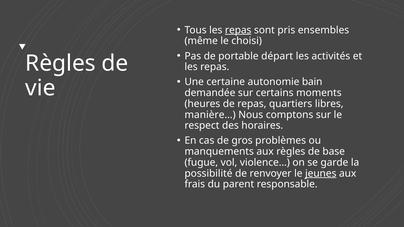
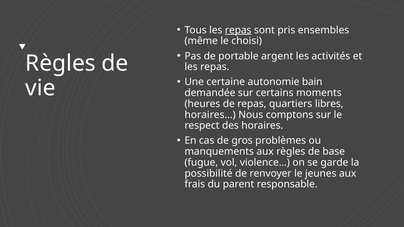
départ: départ -> argent
manière…: manière… -> horaires…
jeunes underline: present -> none
